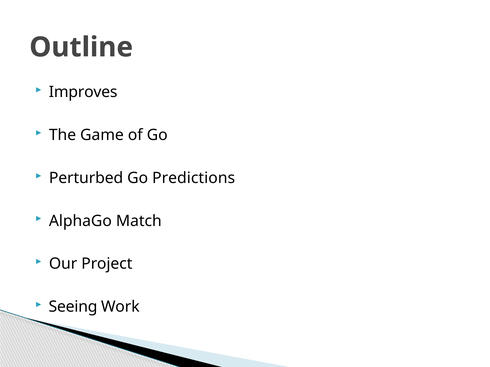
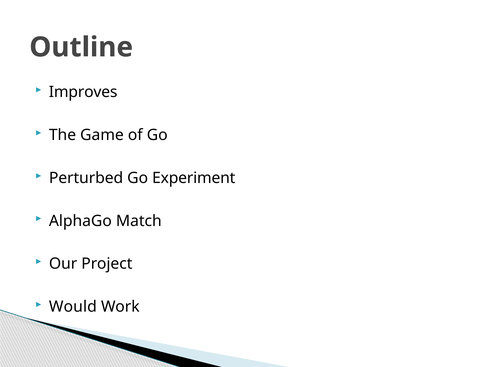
Predictions: Predictions -> Experiment
Seeing: Seeing -> Would
